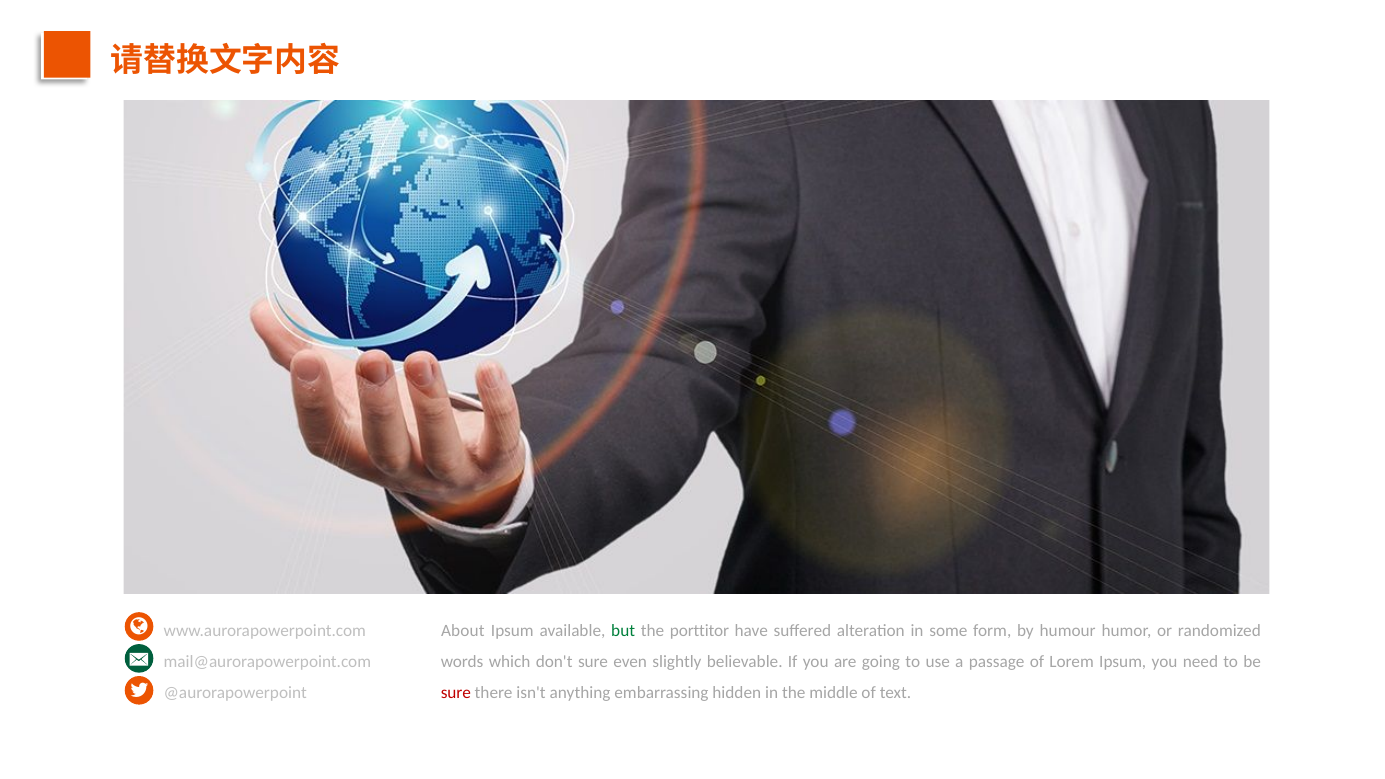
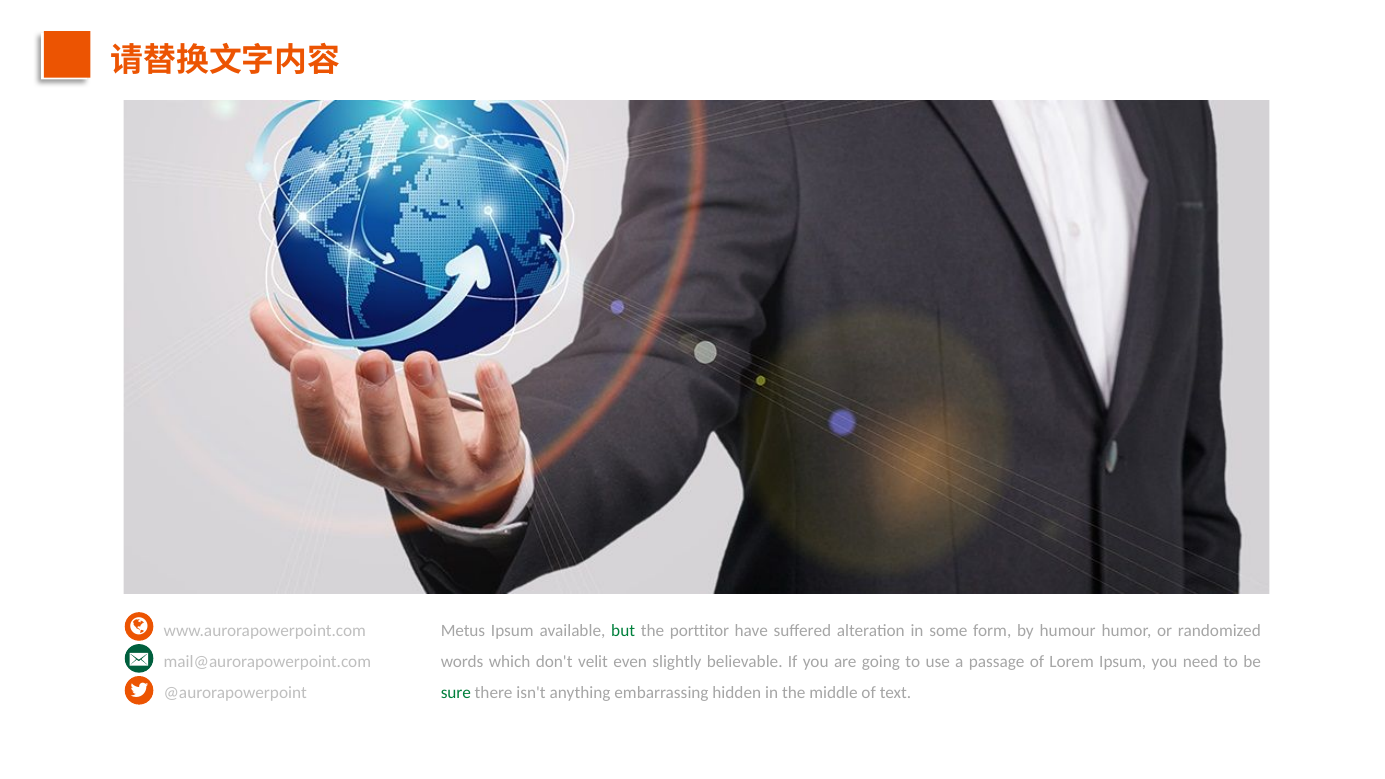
About: About -> Metus
don't sure: sure -> velit
sure at (456, 693) colour: red -> green
